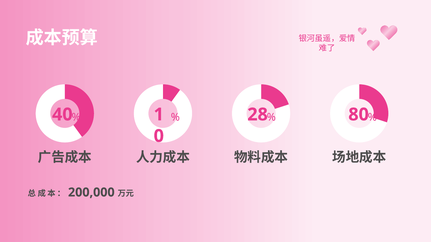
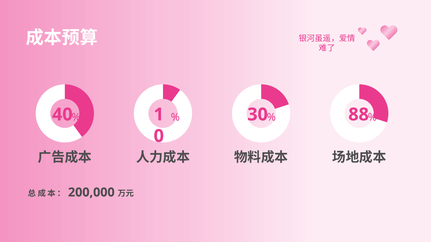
28: 28 -> 30
80: 80 -> 88
